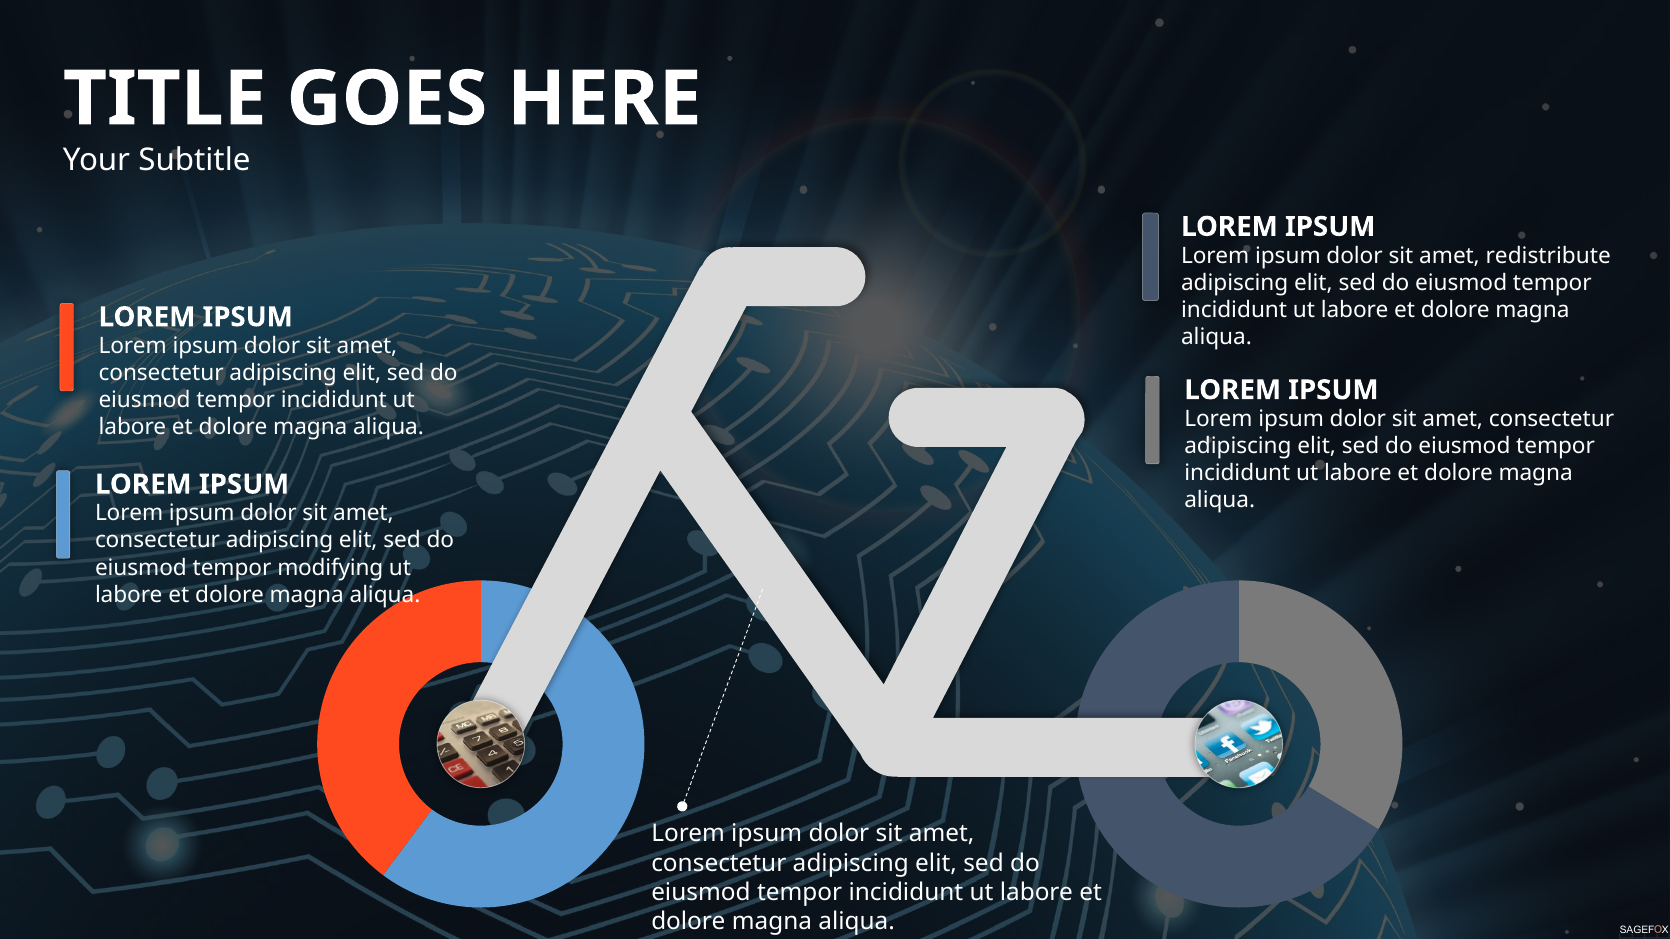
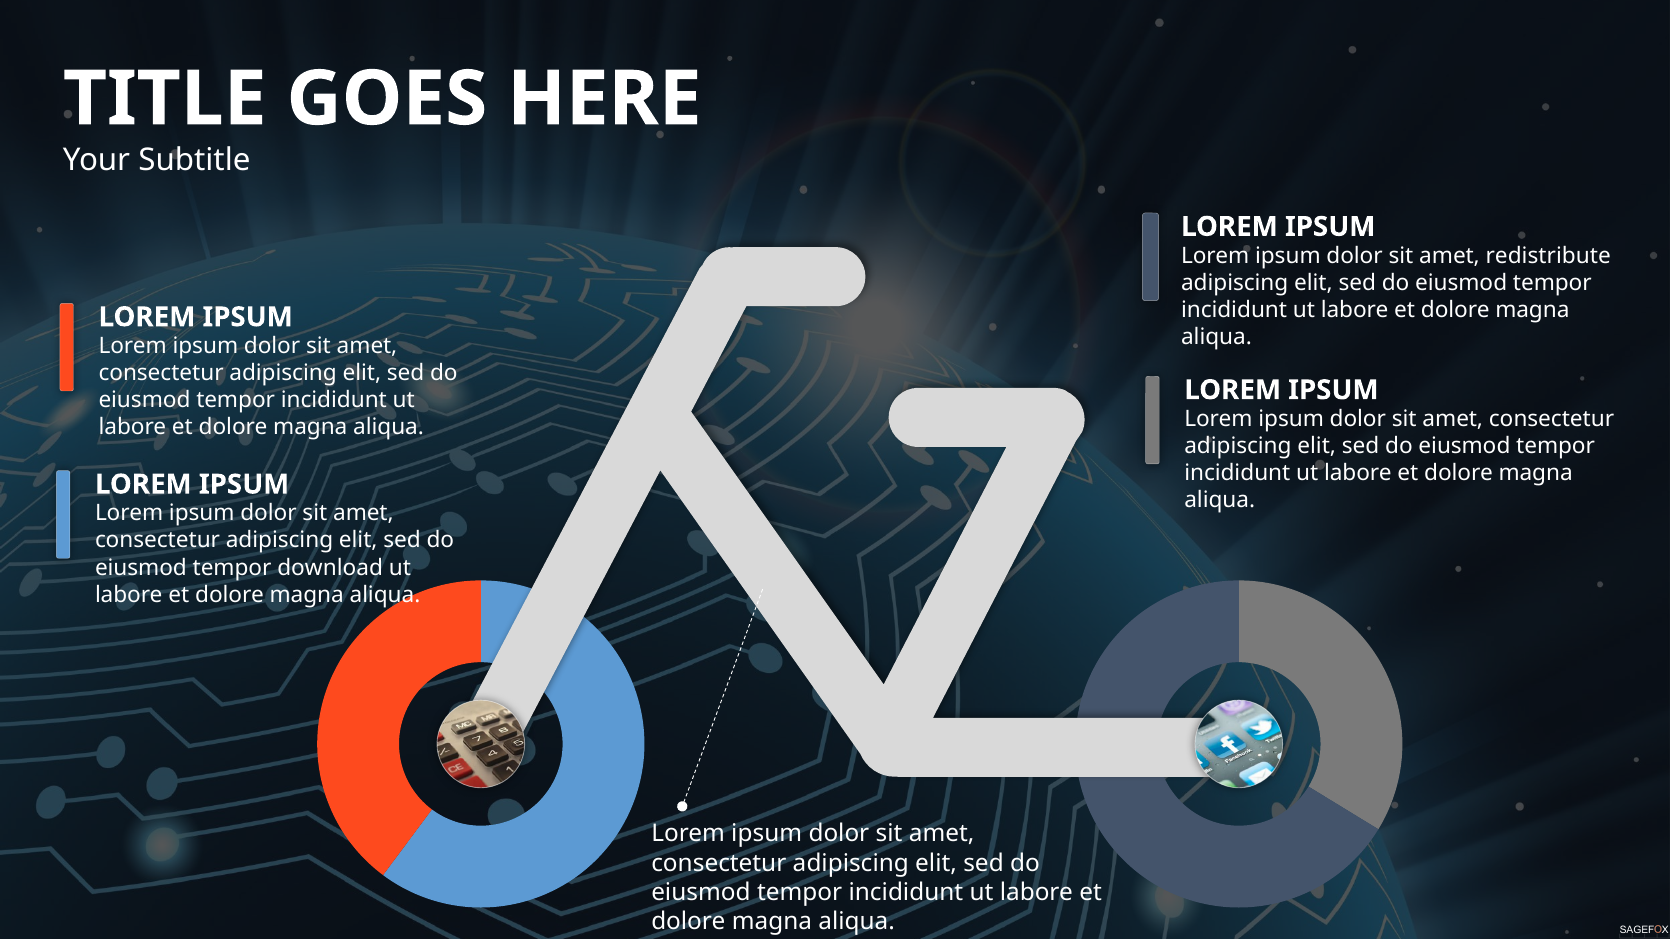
modifying: modifying -> download
